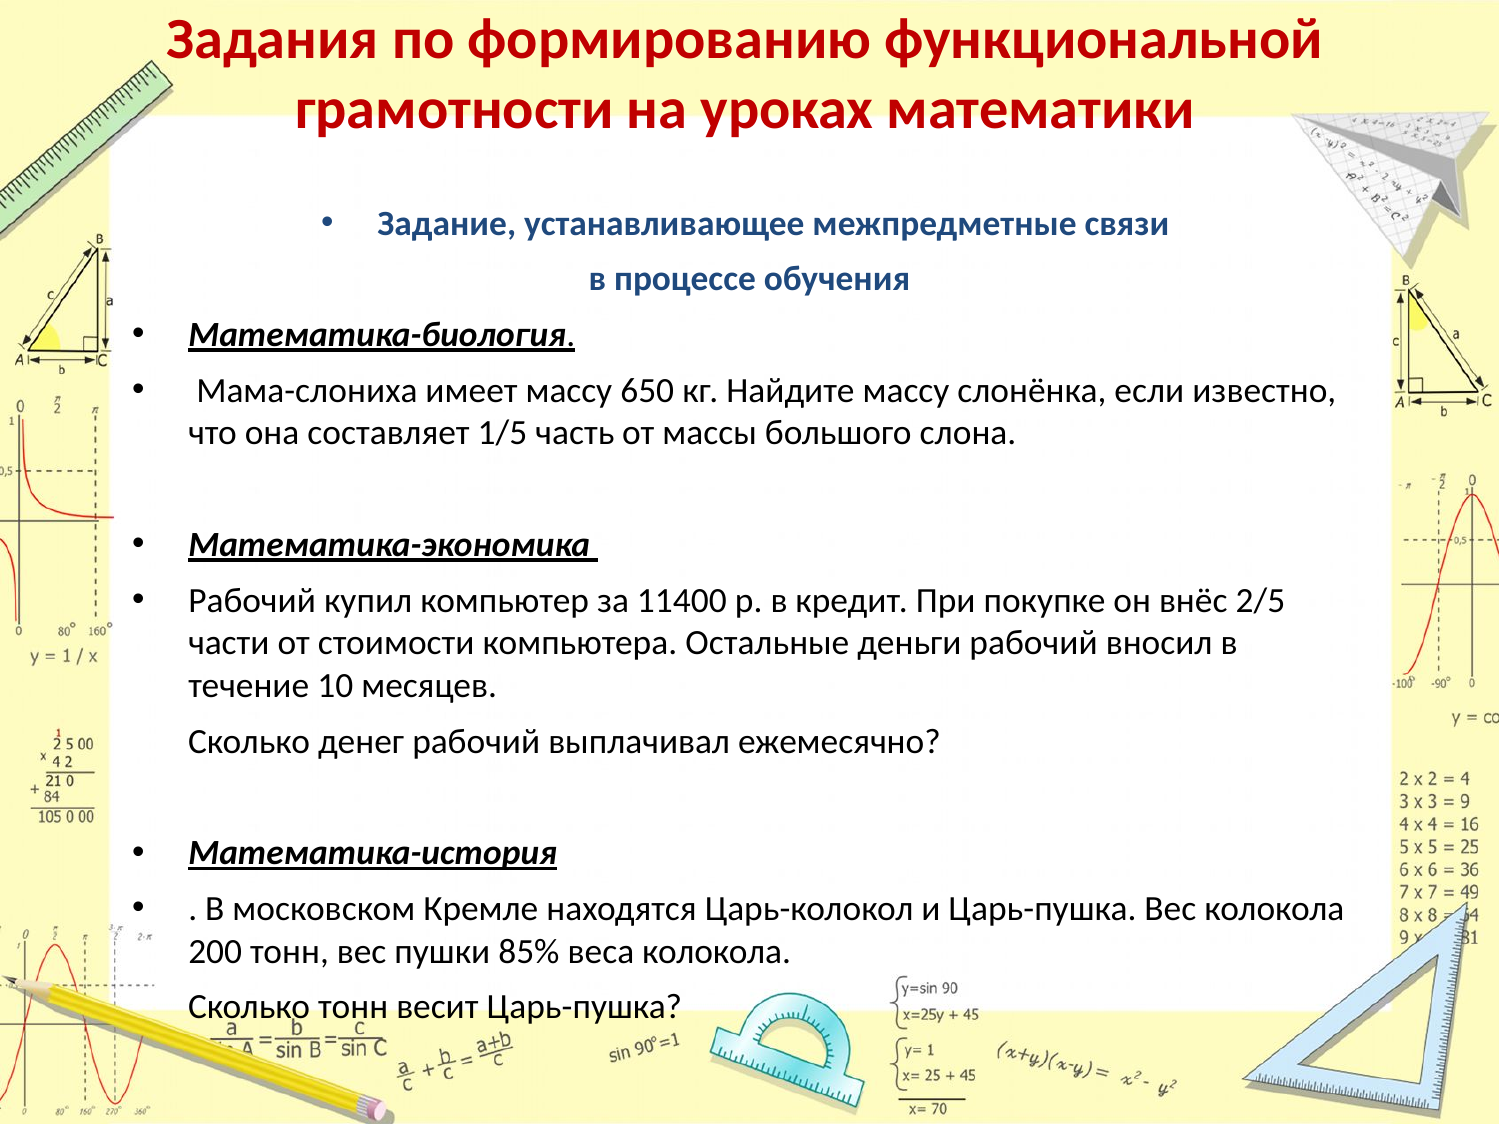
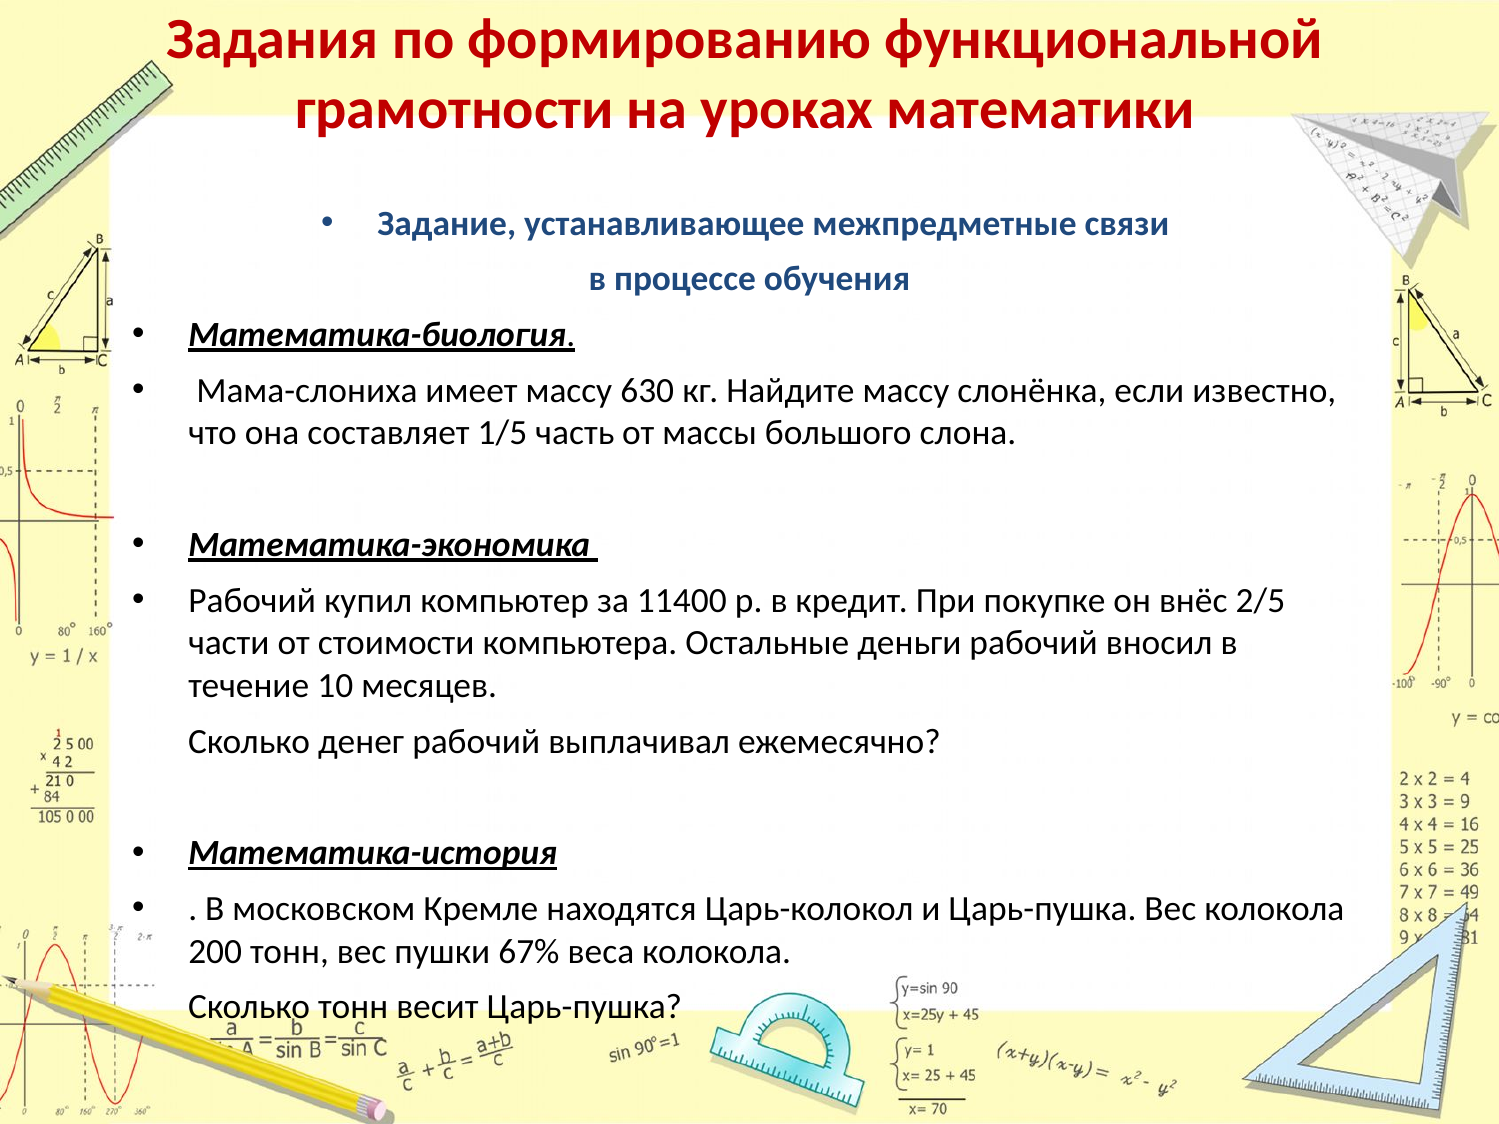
650: 650 -> 630
85%: 85% -> 67%
